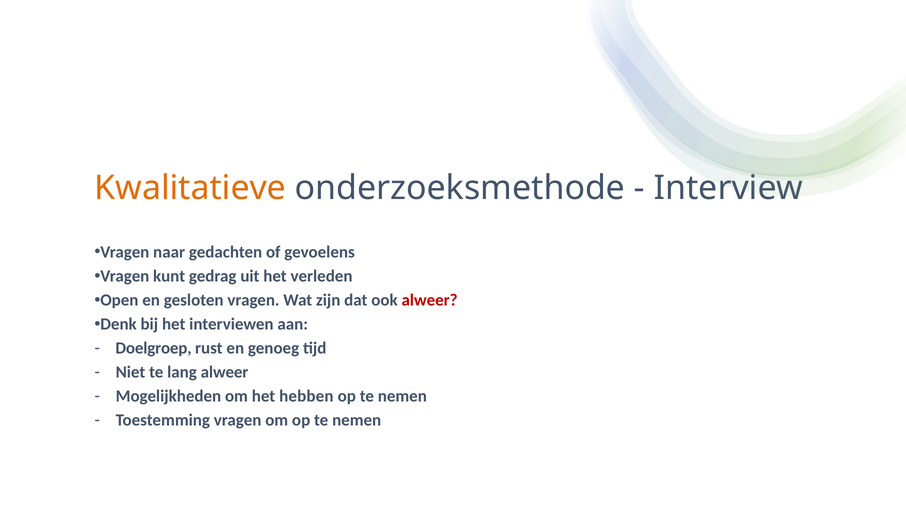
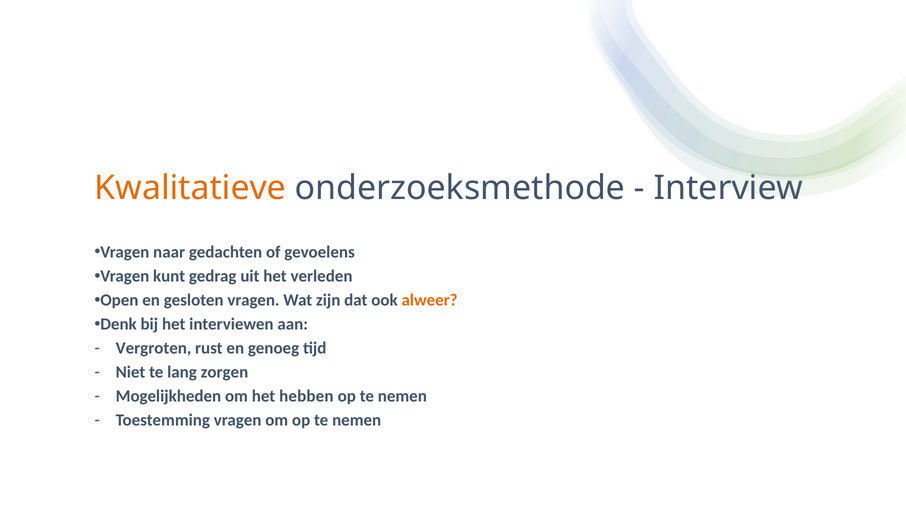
alweer at (430, 300) colour: red -> orange
Doelgroep: Doelgroep -> Vergroten
lang alweer: alweer -> zorgen
